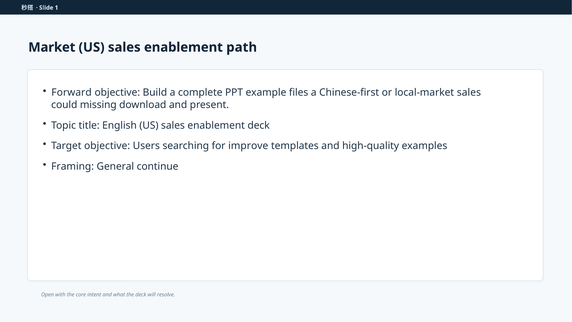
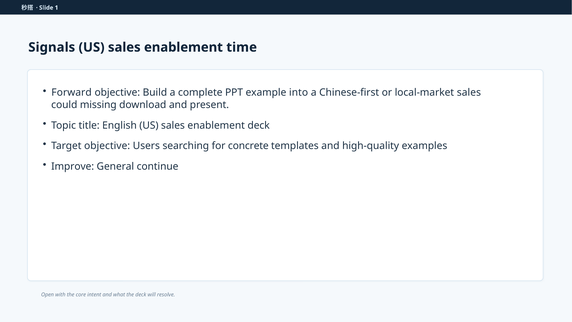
Market: Market -> Signals
path: path -> time
files: files -> into
improve: improve -> concrete
Framing: Framing -> Improve
